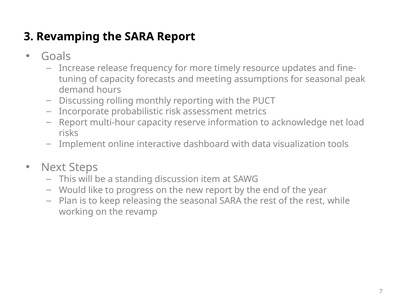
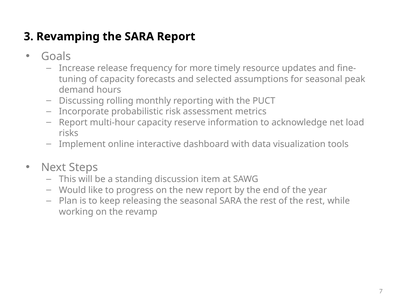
meeting: meeting -> selected
